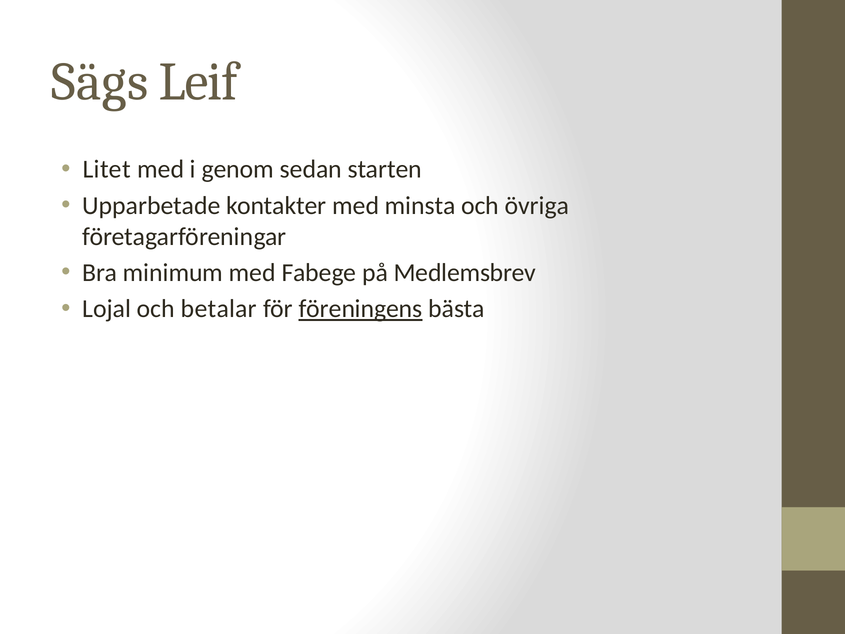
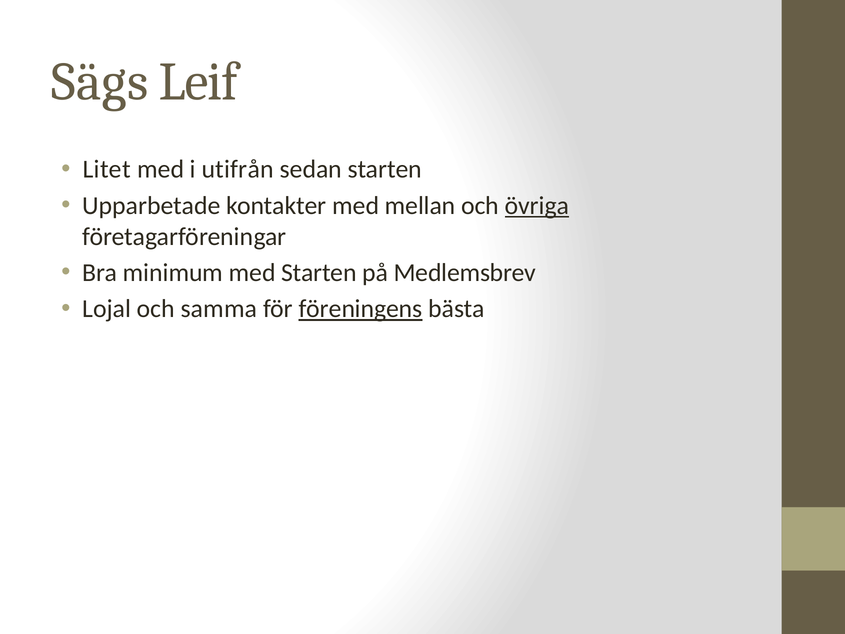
genom: genom -> utifrån
minsta: minsta -> mellan
övriga underline: none -> present
med Fabege: Fabege -> Starten
betalar: betalar -> samma
